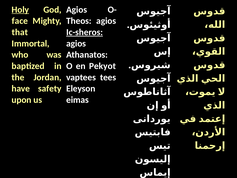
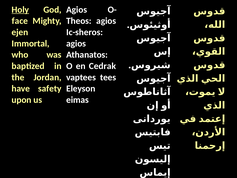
that: that -> ejen
Ic-sheros underline: present -> none
Pekyot: Pekyot -> Cedrak
